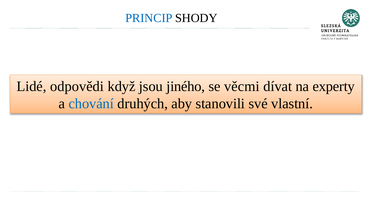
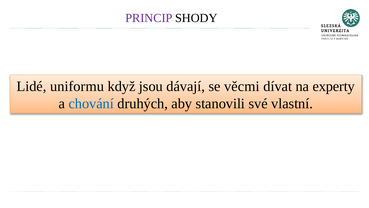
PRINCIP colour: blue -> purple
odpovědi: odpovědi -> uniformu
jiného: jiného -> dávají
